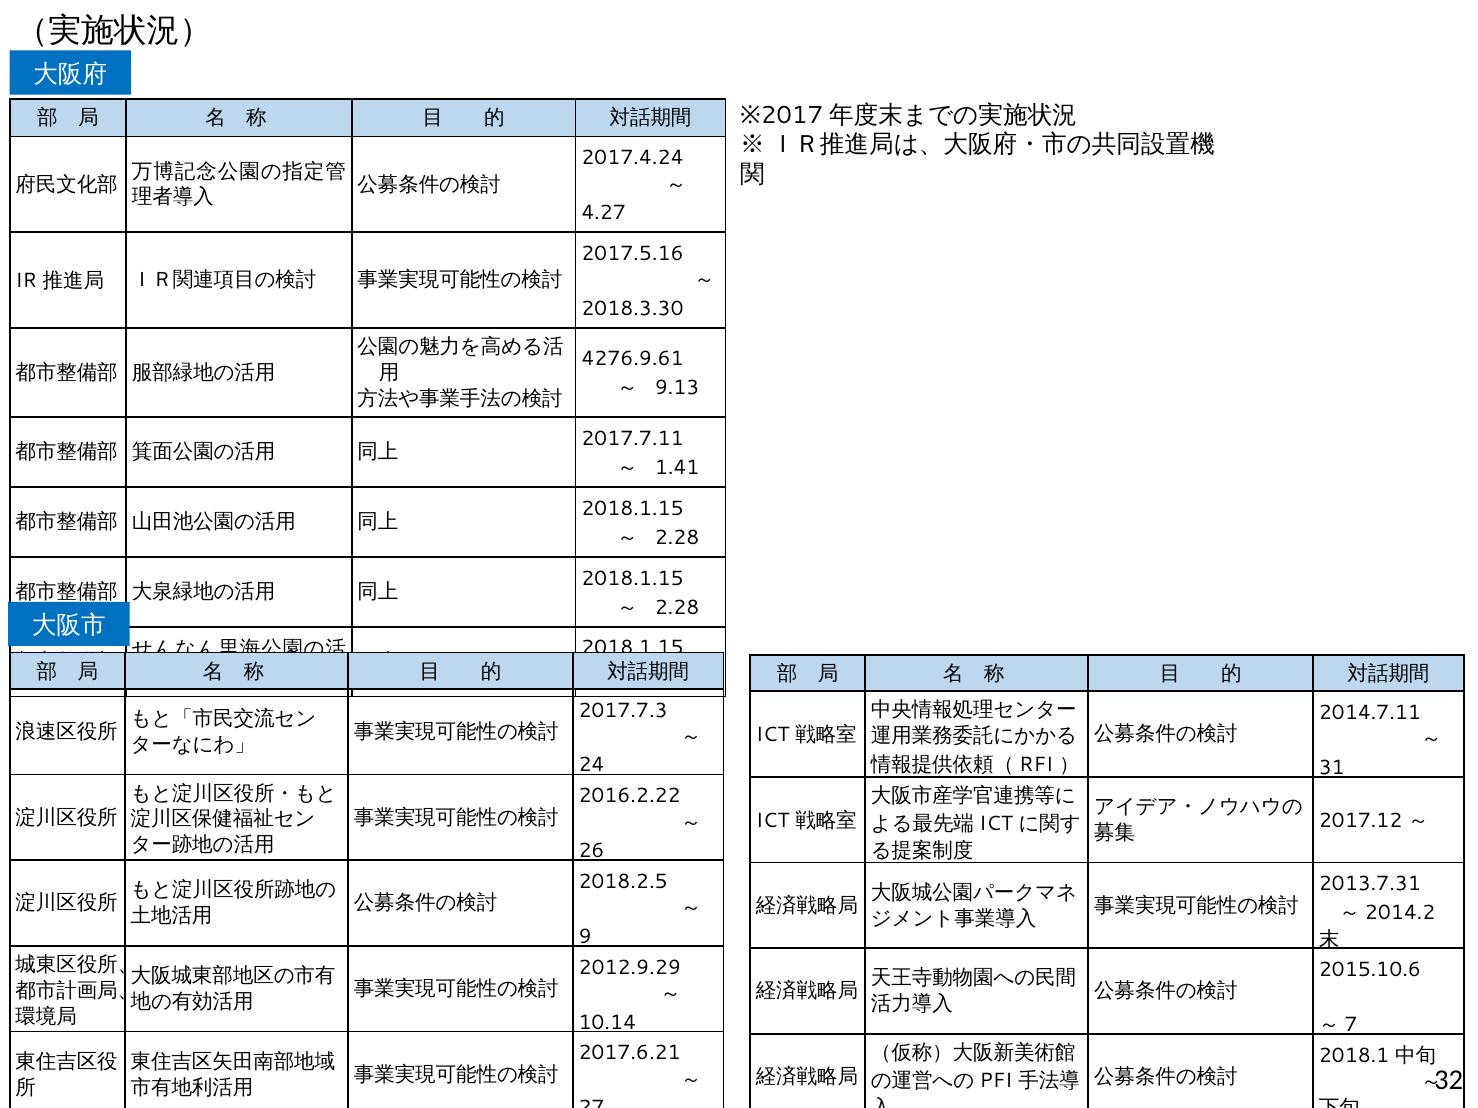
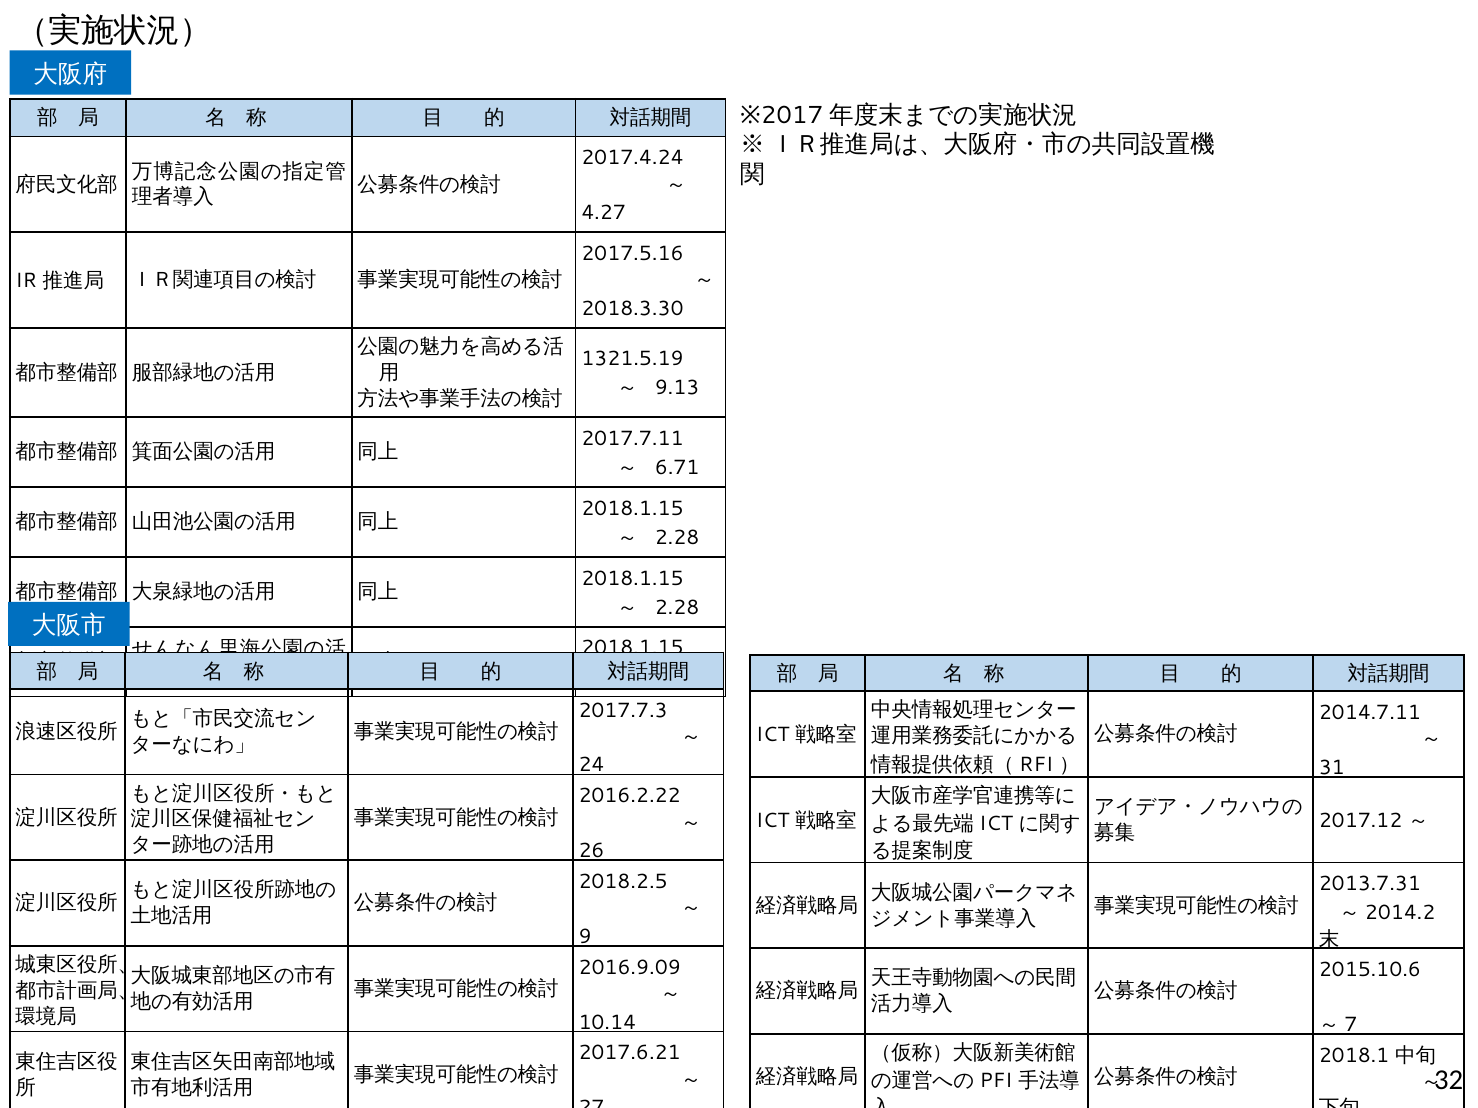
4276.9.61: 4276.9.61 -> 1321.5.19
1.41: 1.41 -> 6.71
2012.9.29: 2012.9.29 -> 2016.9.09
